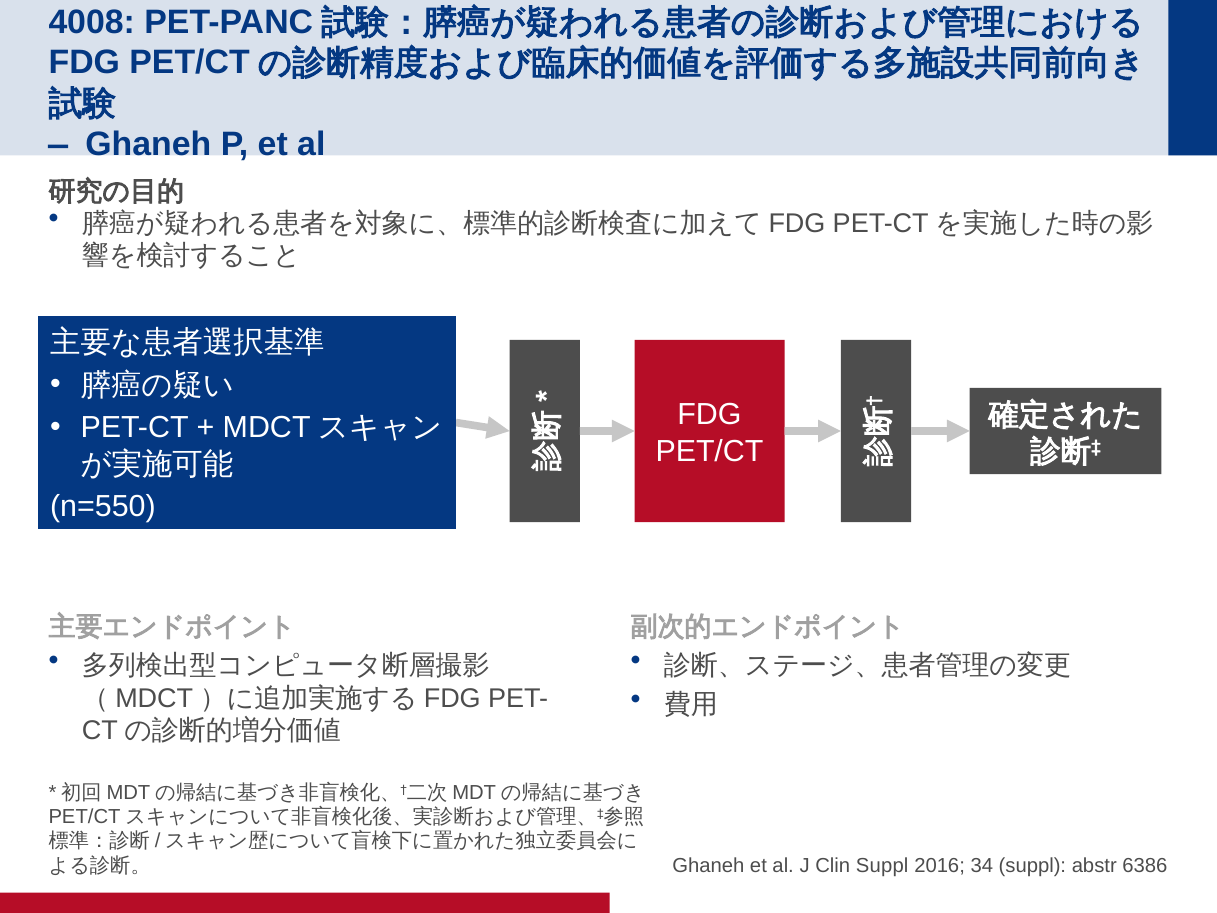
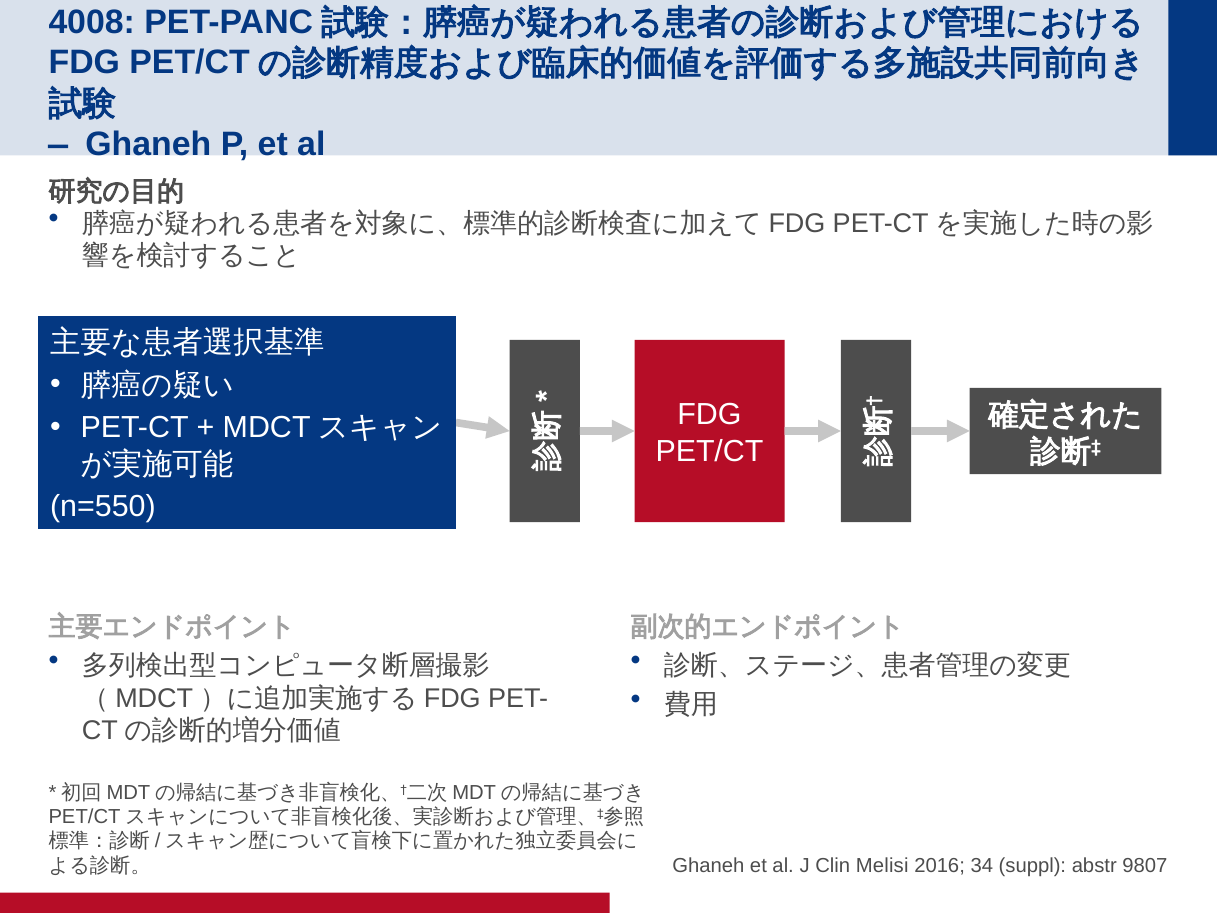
Clin Suppl: Suppl -> Melisi
6386: 6386 -> 9807
